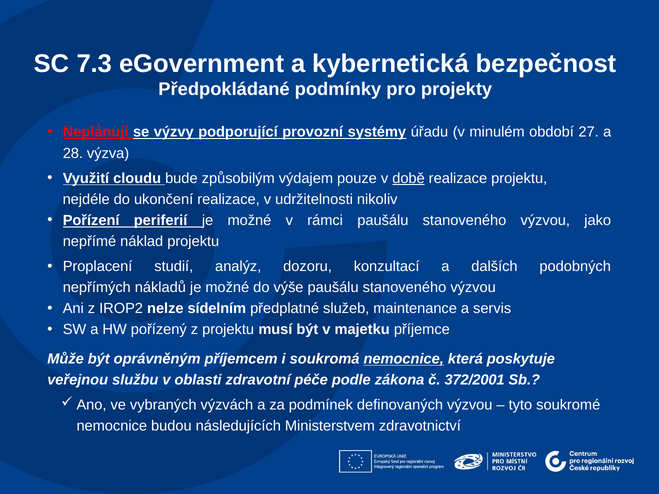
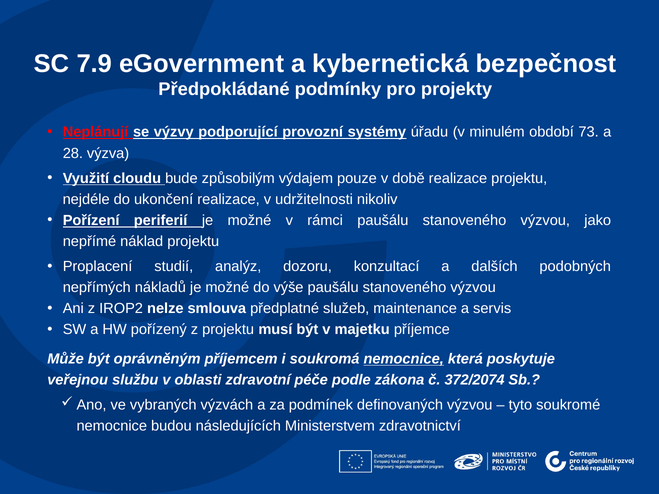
7.3: 7.3 -> 7.9
27: 27 -> 73
době underline: present -> none
sídelním: sídelním -> smlouva
372/2001: 372/2001 -> 372/2074
